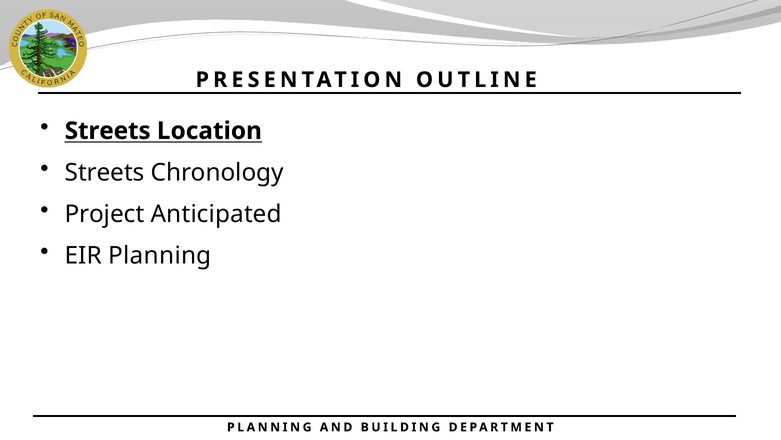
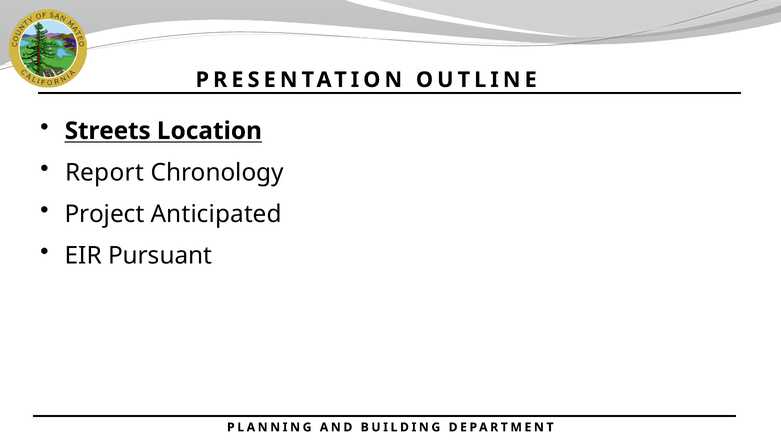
Streets at (105, 172): Streets -> Report
EIR Planning: Planning -> Pursuant
